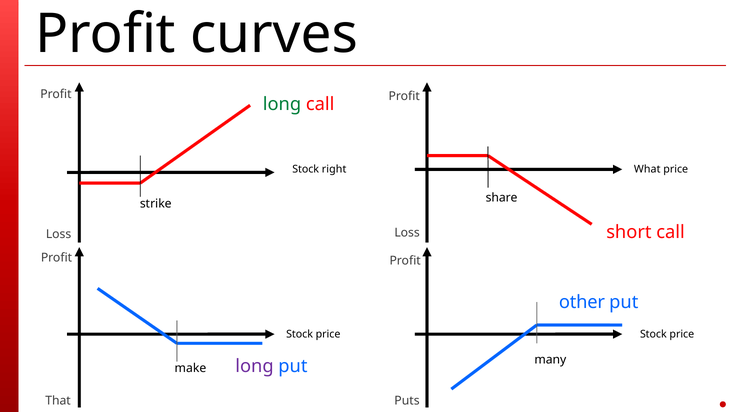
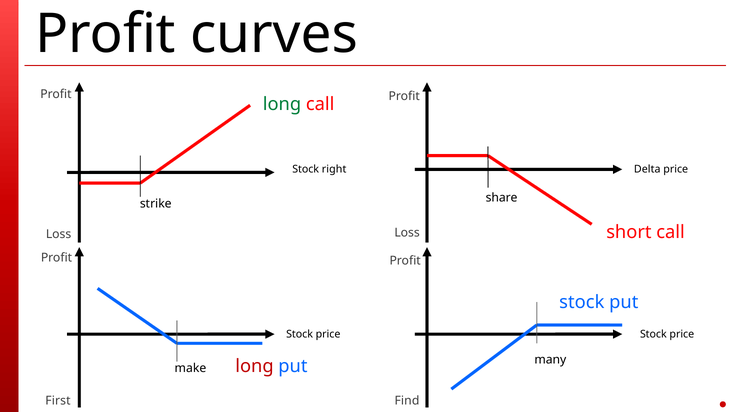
What: What -> Delta
other at (582, 302): other -> stock
long at (254, 366) colour: purple -> red
That: That -> First
Puts: Puts -> Find
